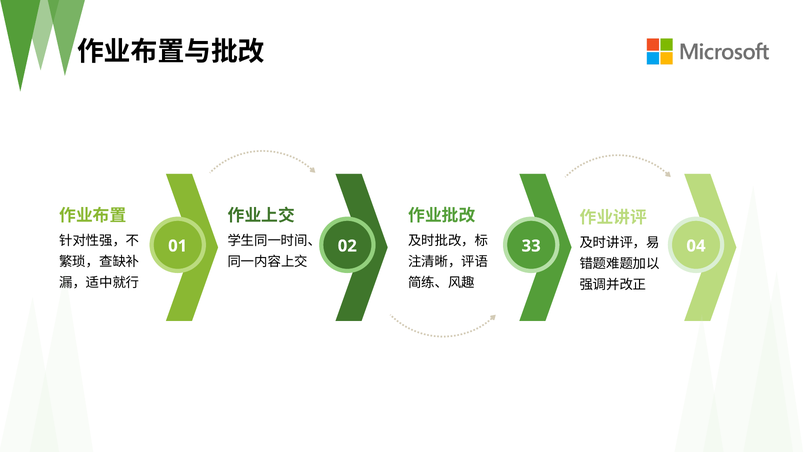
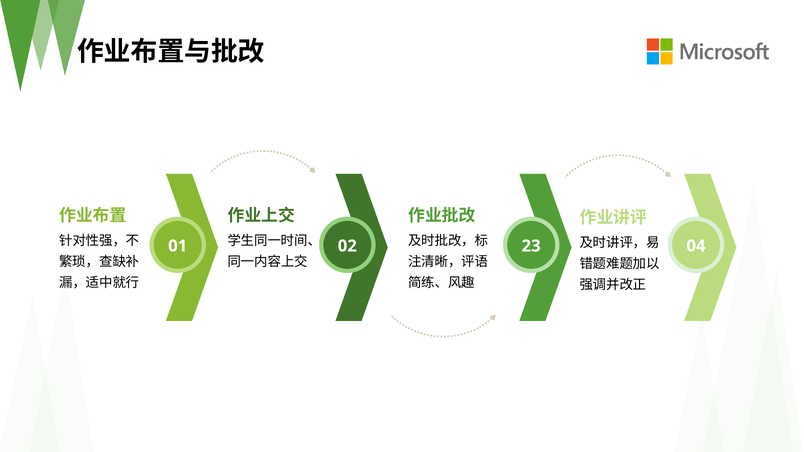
33: 33 -> 23
